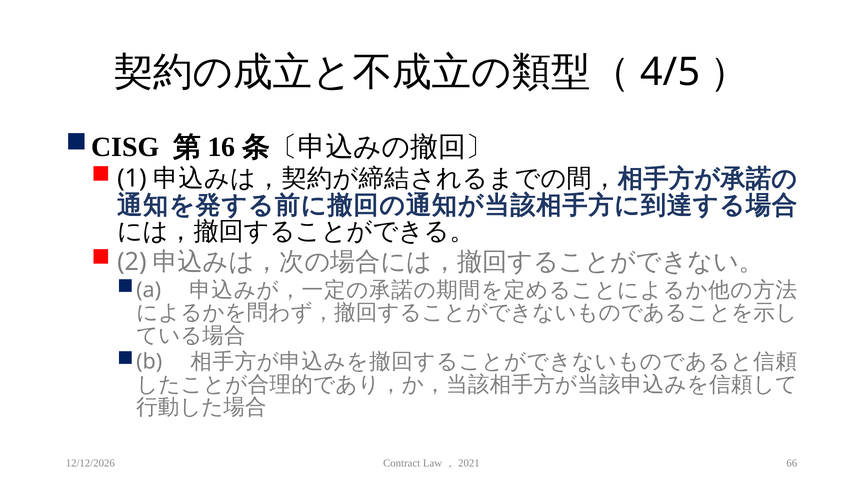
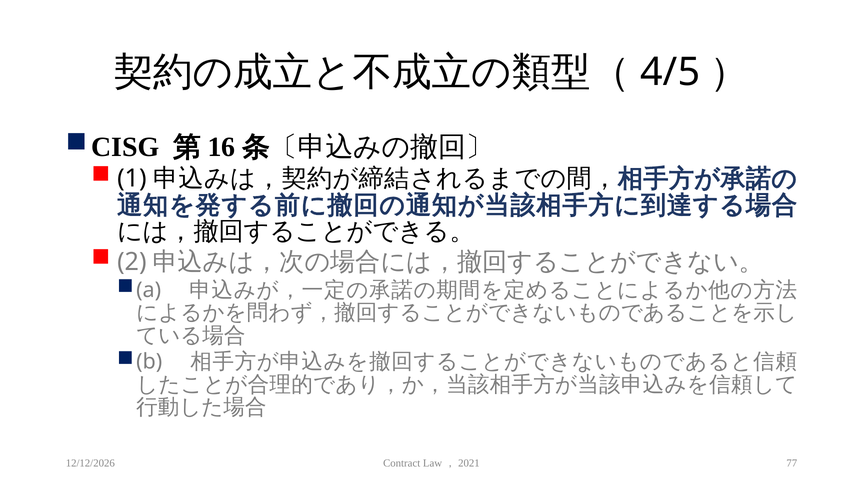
66: 66 -> 77
